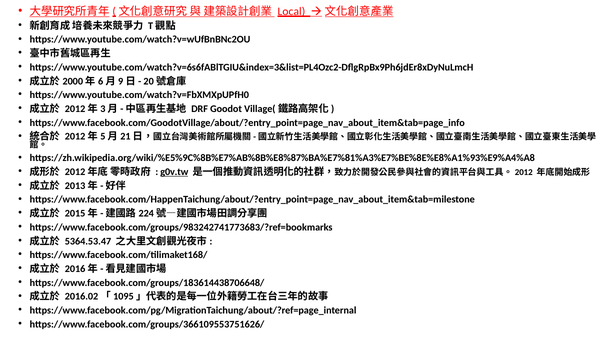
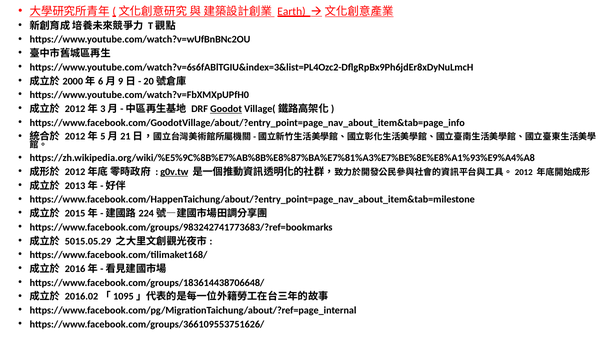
Local: Local -> Earth
Goodot underline: none -> present
5364.53.47: 5364.53.47 -> 5015.05.29
